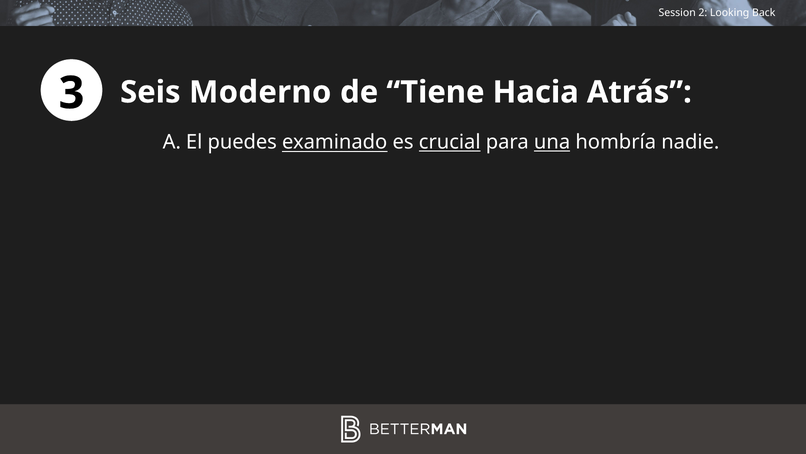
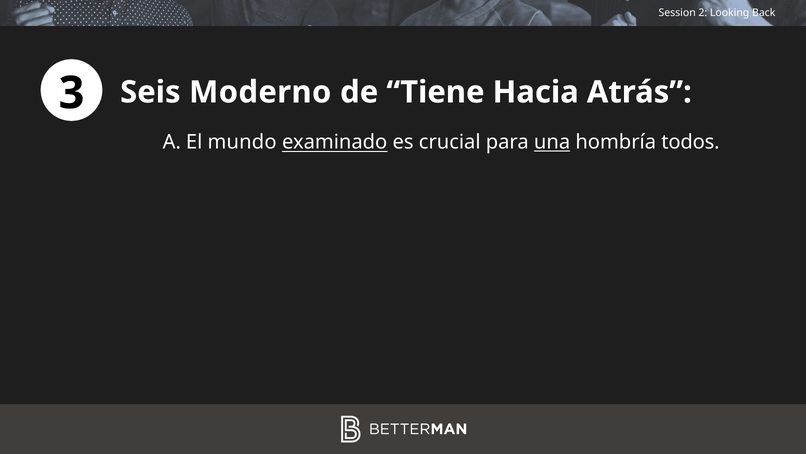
puedes: puedes -> mundo
crucial underline: present -> none
nadie: nadie -> todos
